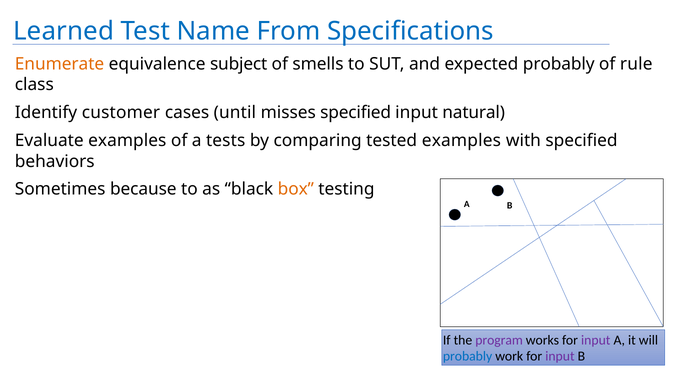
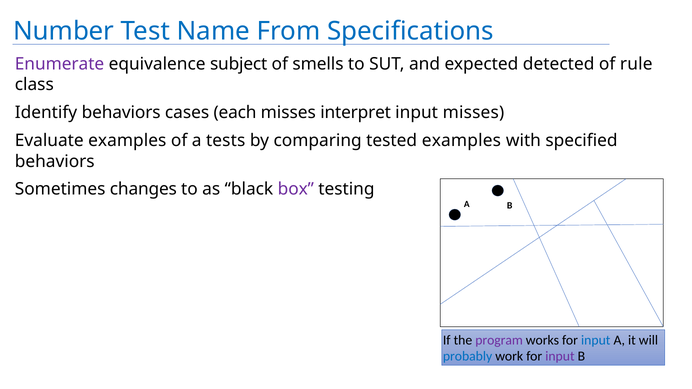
Learned: Learned -> Number
Enumerate colour: orange -> purple
expected probably: probably -> detected
Identify customer: customer -> behaviors
until: until -> each
misses specified: specified -> interpret
input natural: natural -> misses
because: because -> changes
box colour: orange -> purple
input at (596, 340) colour: purple -> blue
